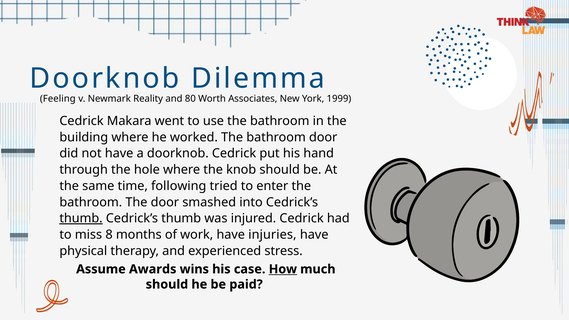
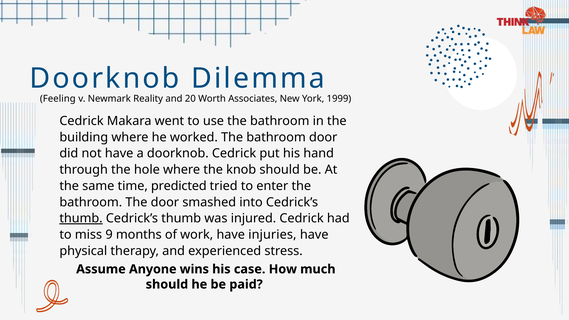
80: 80 -> 20
following: following -> predicted
8: 8 -> 9
Awards: Awards -> Anyone
How underline: present -> none
